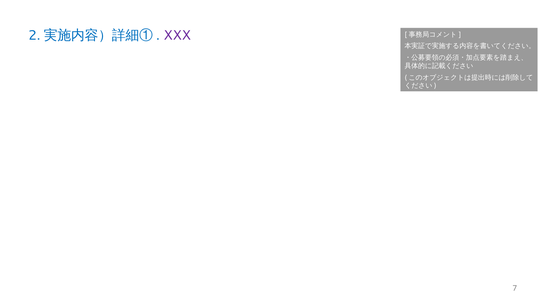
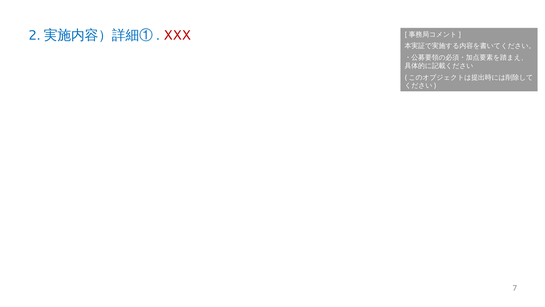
XXX colour: purple -> red
